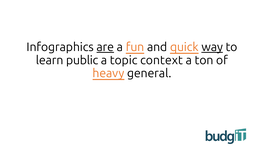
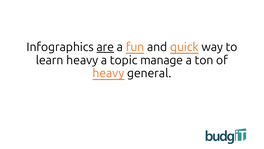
way underline: present -> none
learn public: public -> heavy
context: context -> manage
